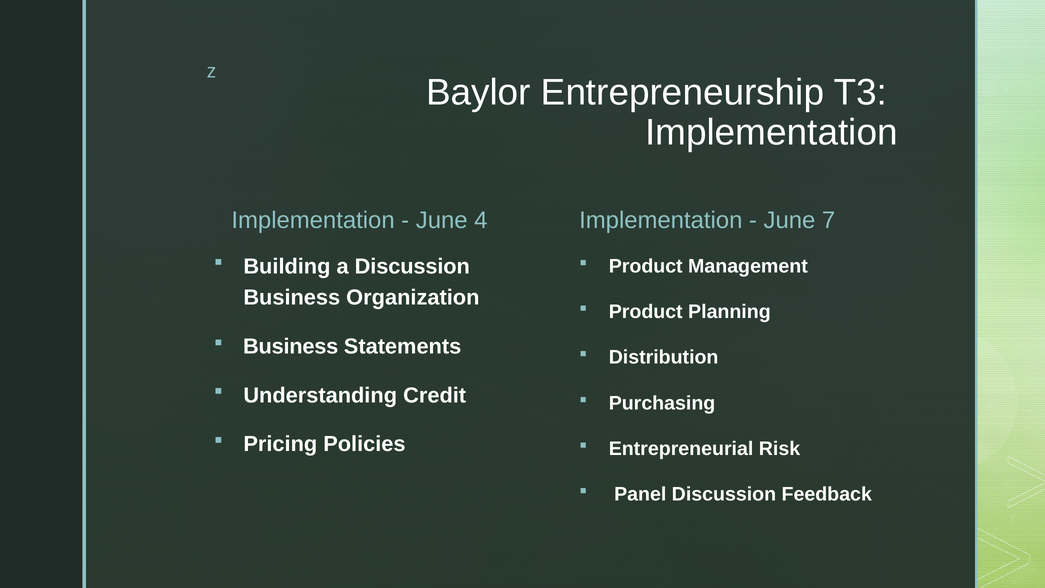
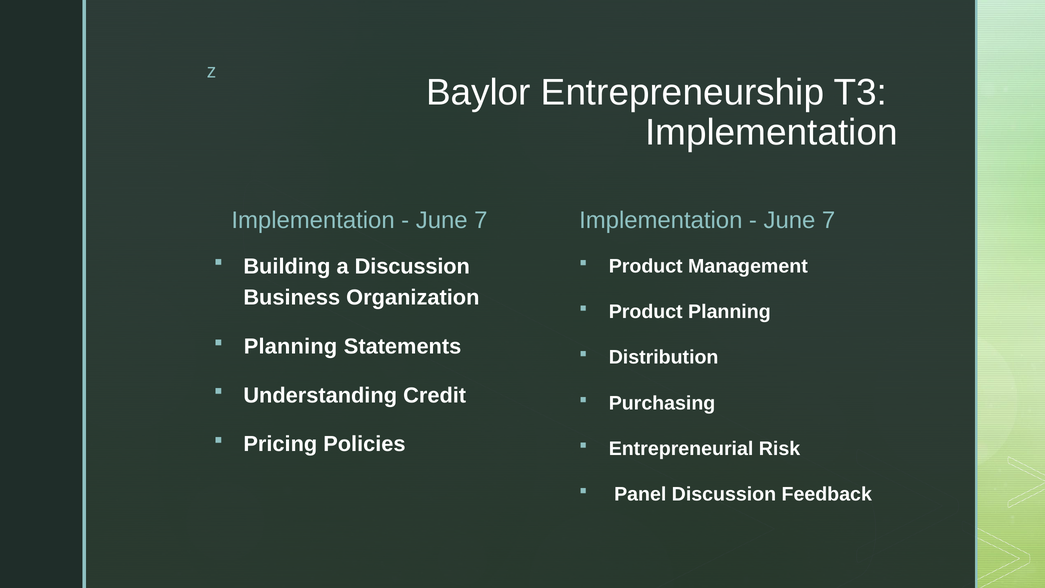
4 at (481, 220): 4 -> 7
Business at (291, 346): Business -> Planning
